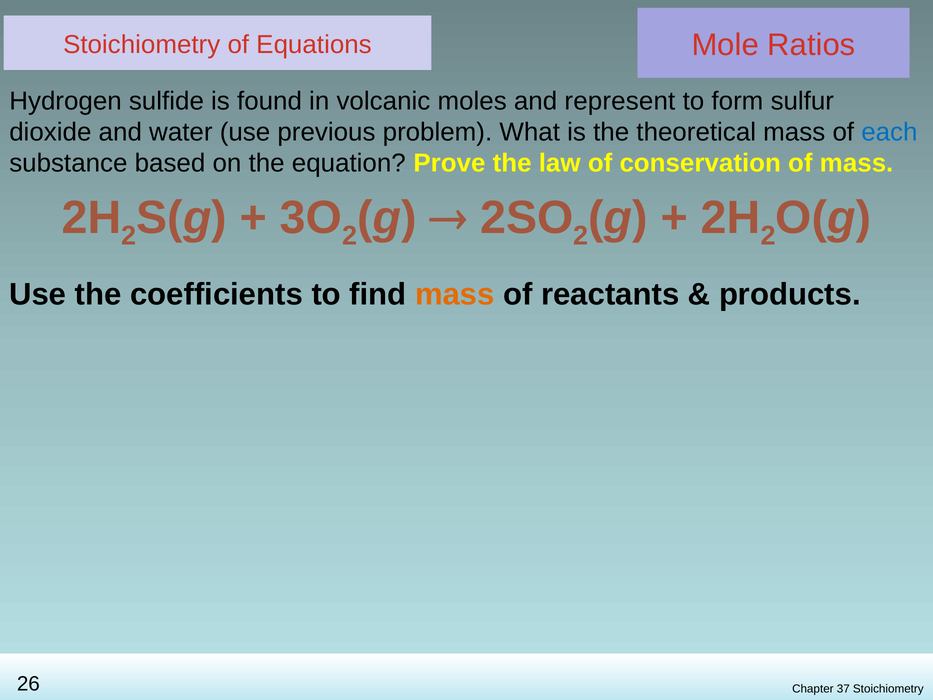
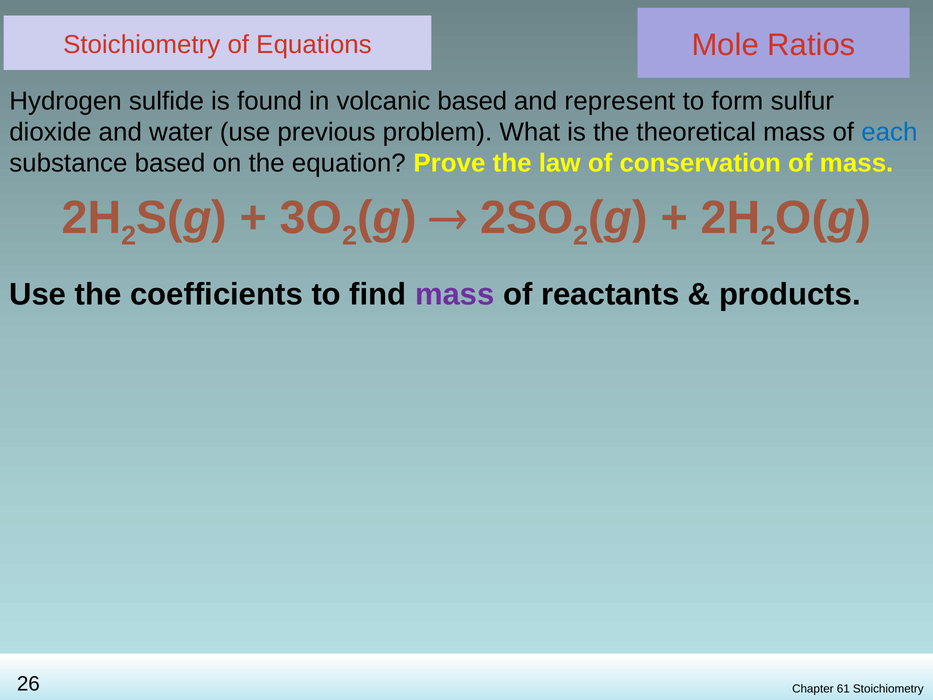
volcanic moles: moles -> based
mass at (455, 294) colour: orange -> purple
37: 37 -> 61
